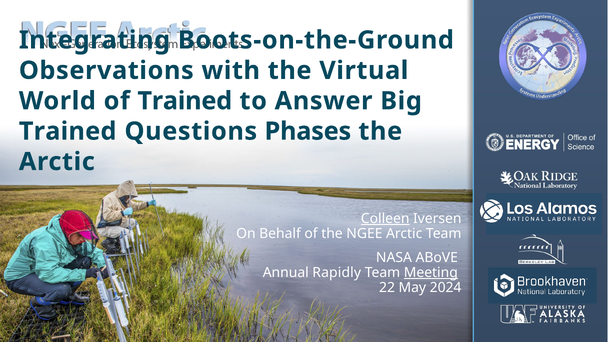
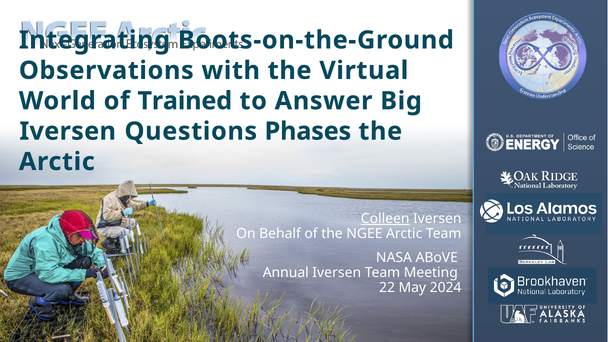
Trained at (68, 131): Trained -> Iversen
Annual Rapidly: Rapidly -> Iversen
Meeting underline: present -> none
